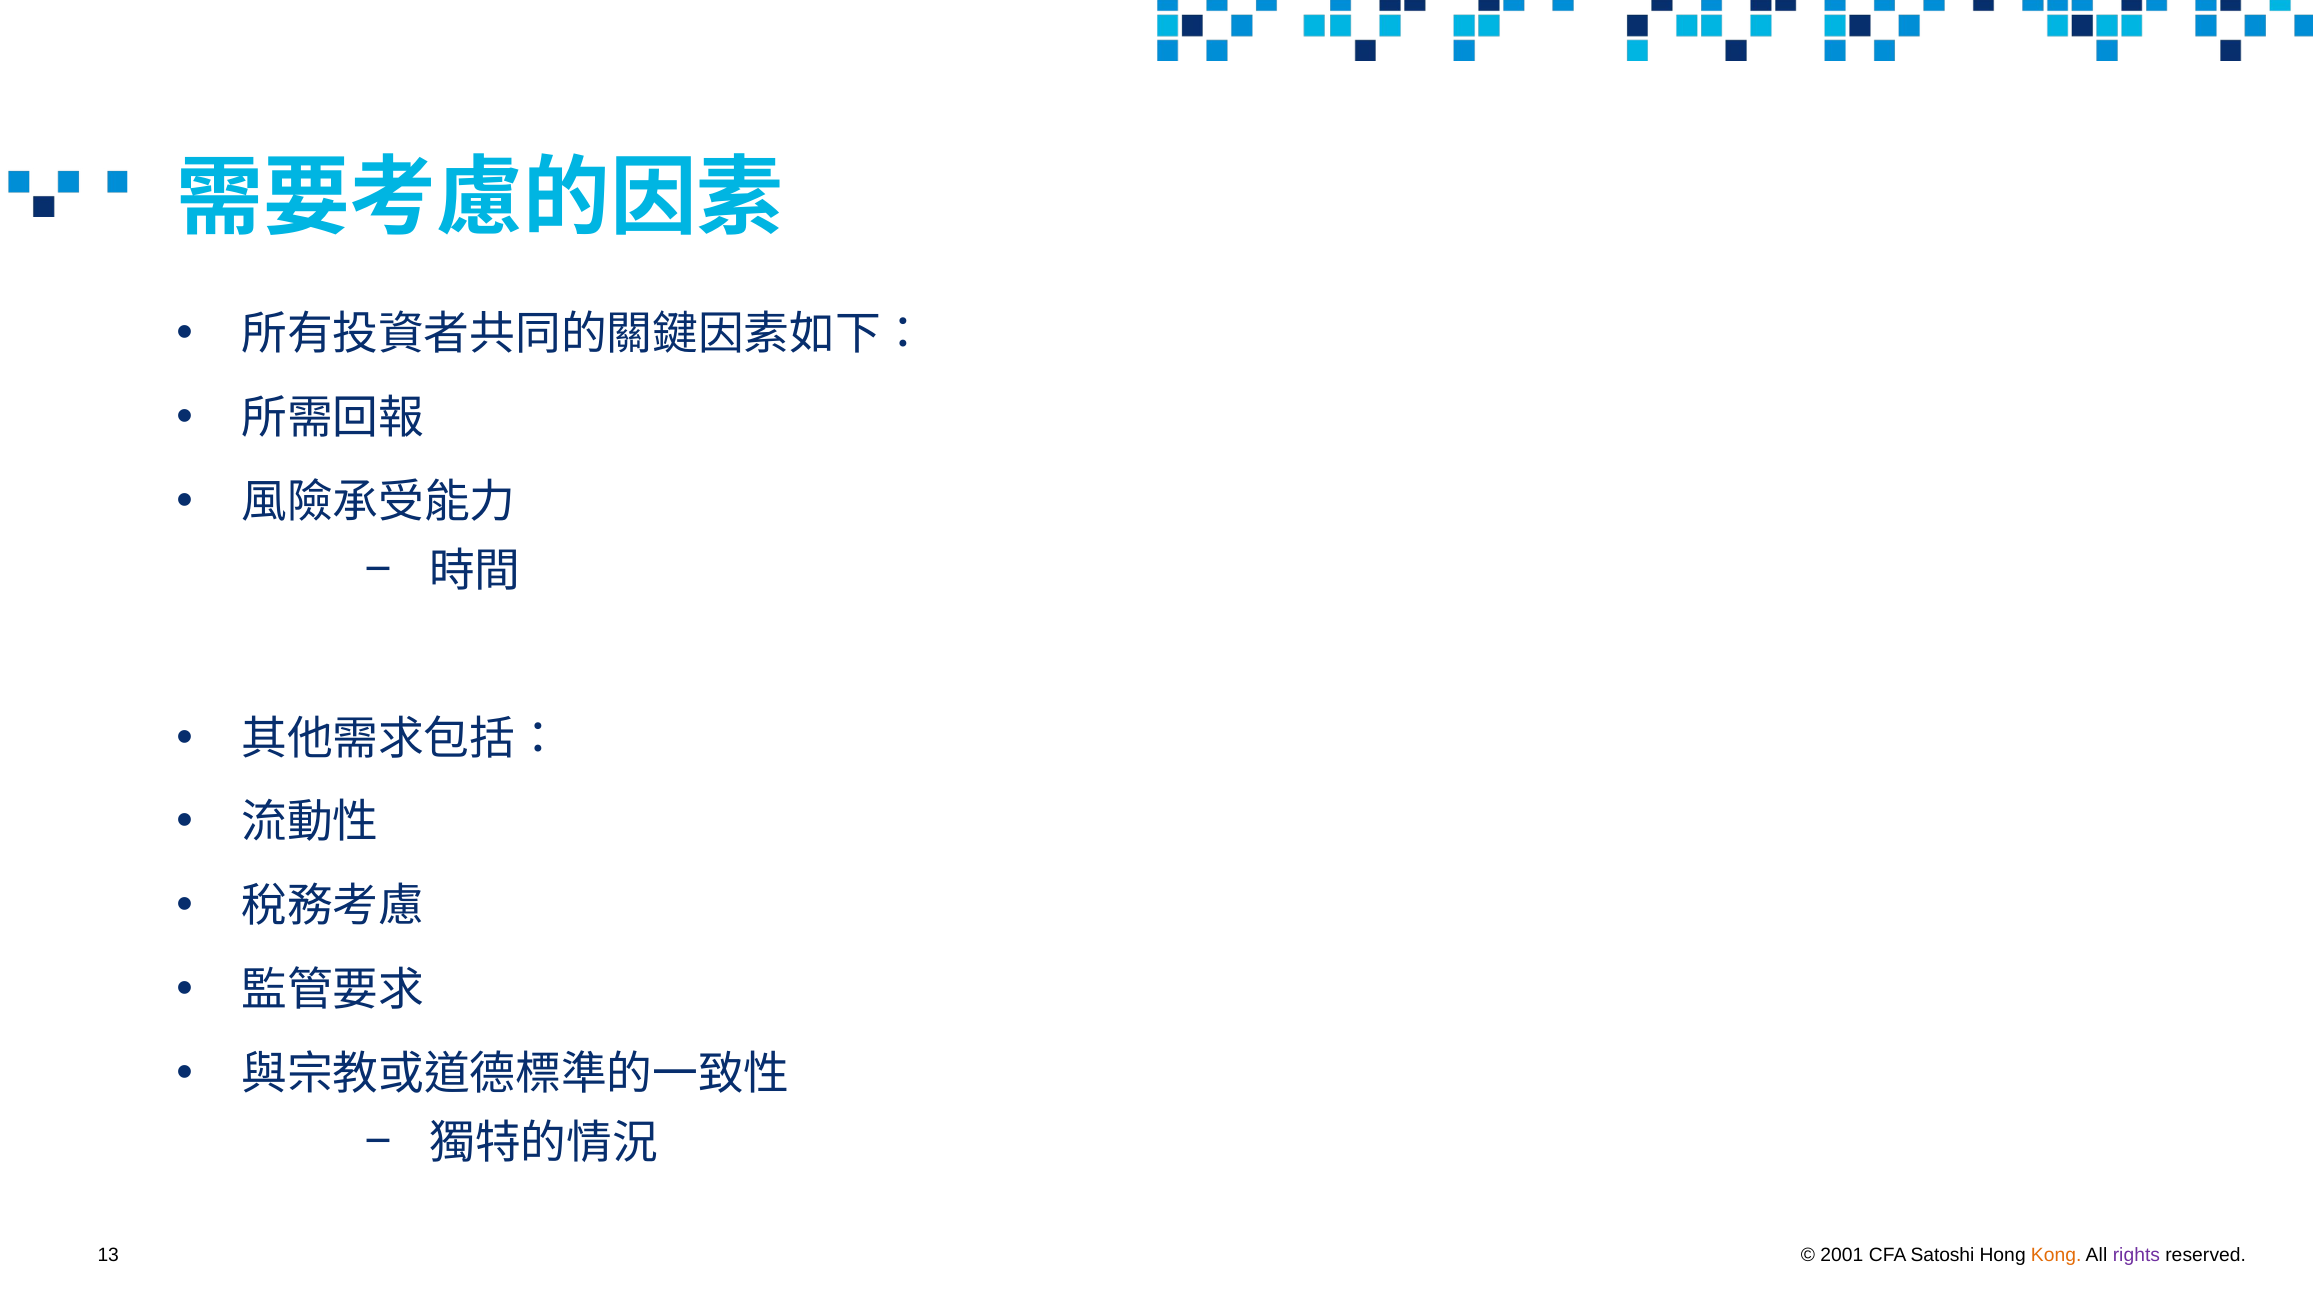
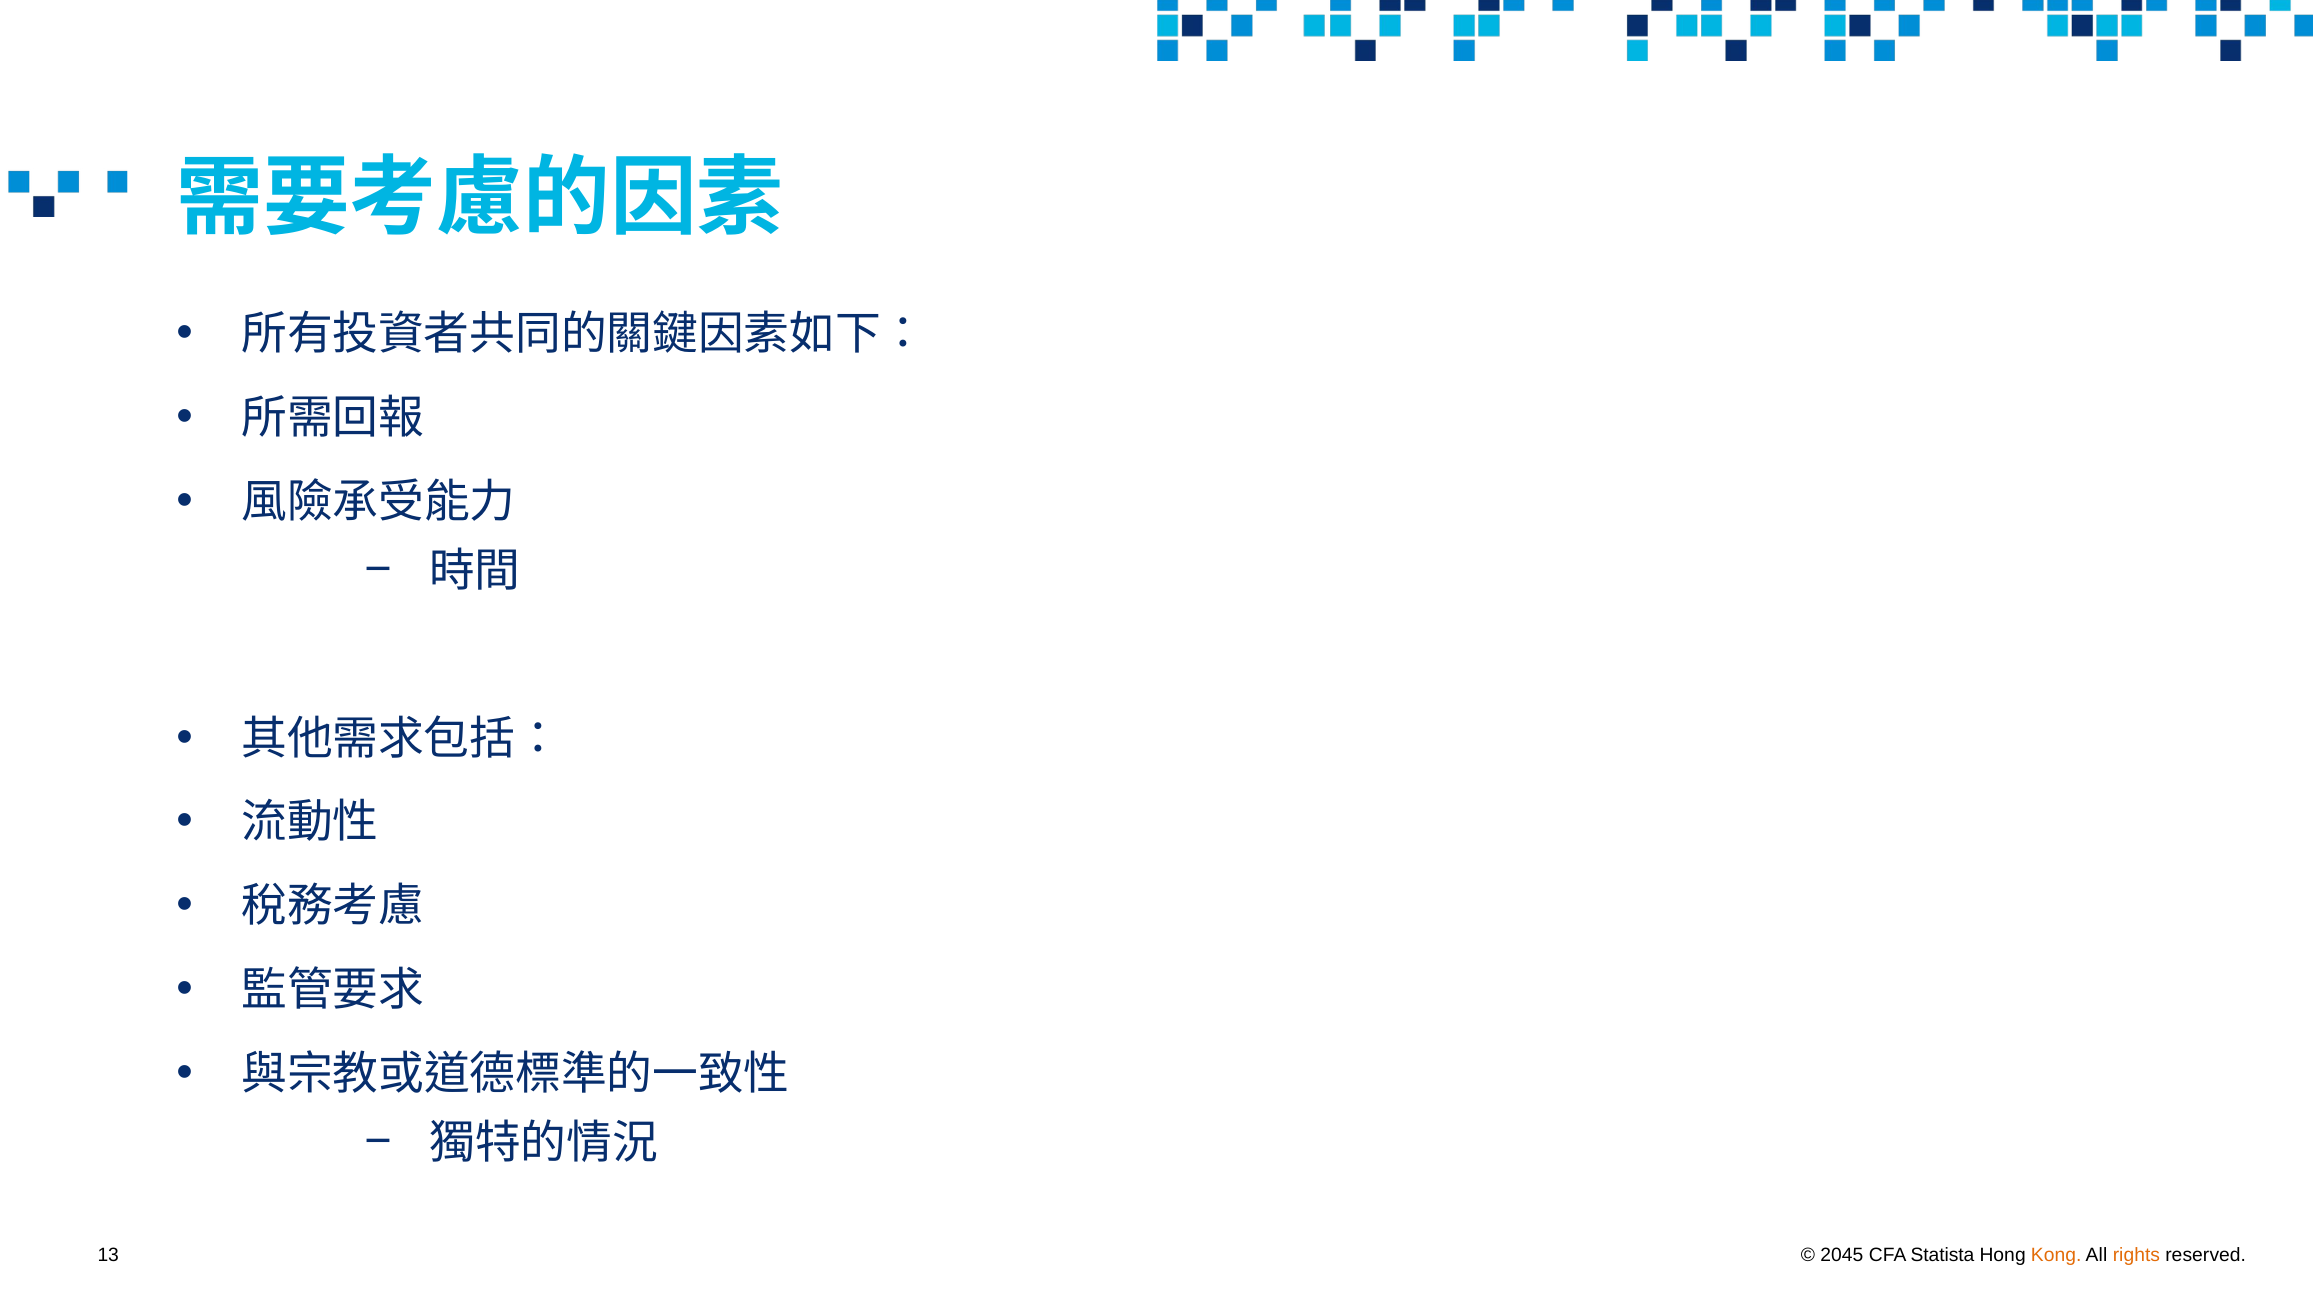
2001: 2001 -> 2045
Satoshi: Satoshi -> Statista
rights colour: purple -> orange
